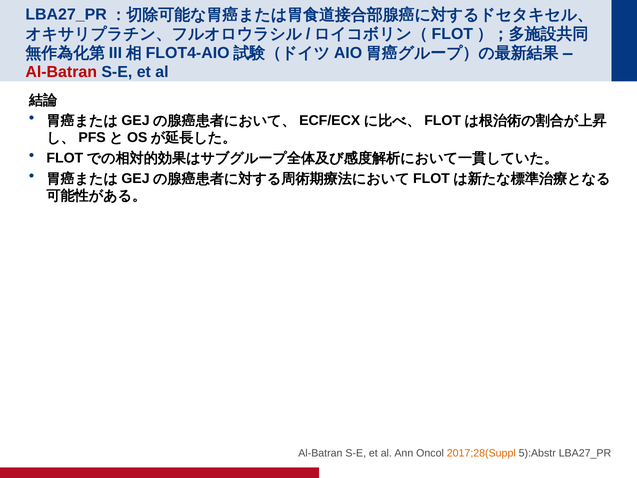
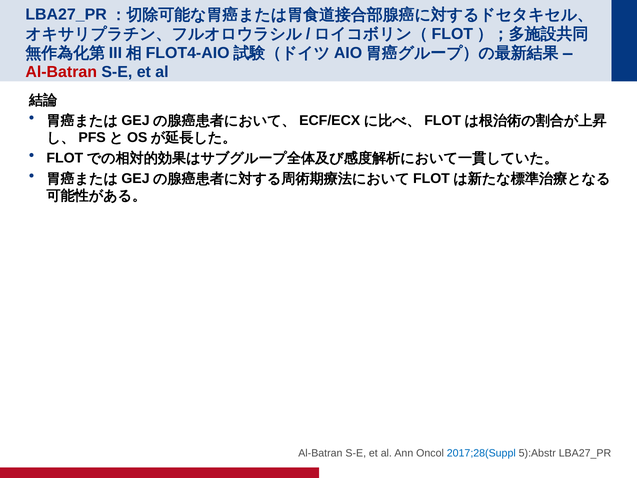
2017;28(Suppl colour: orange -> blue
